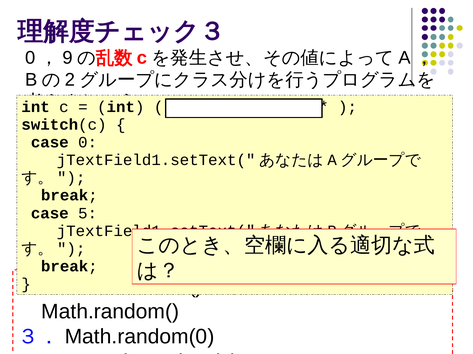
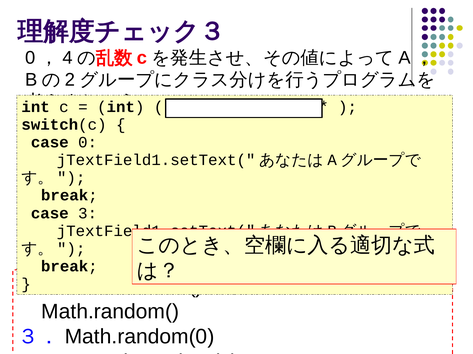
9: 9 -> 4
5: 5 -> 3
